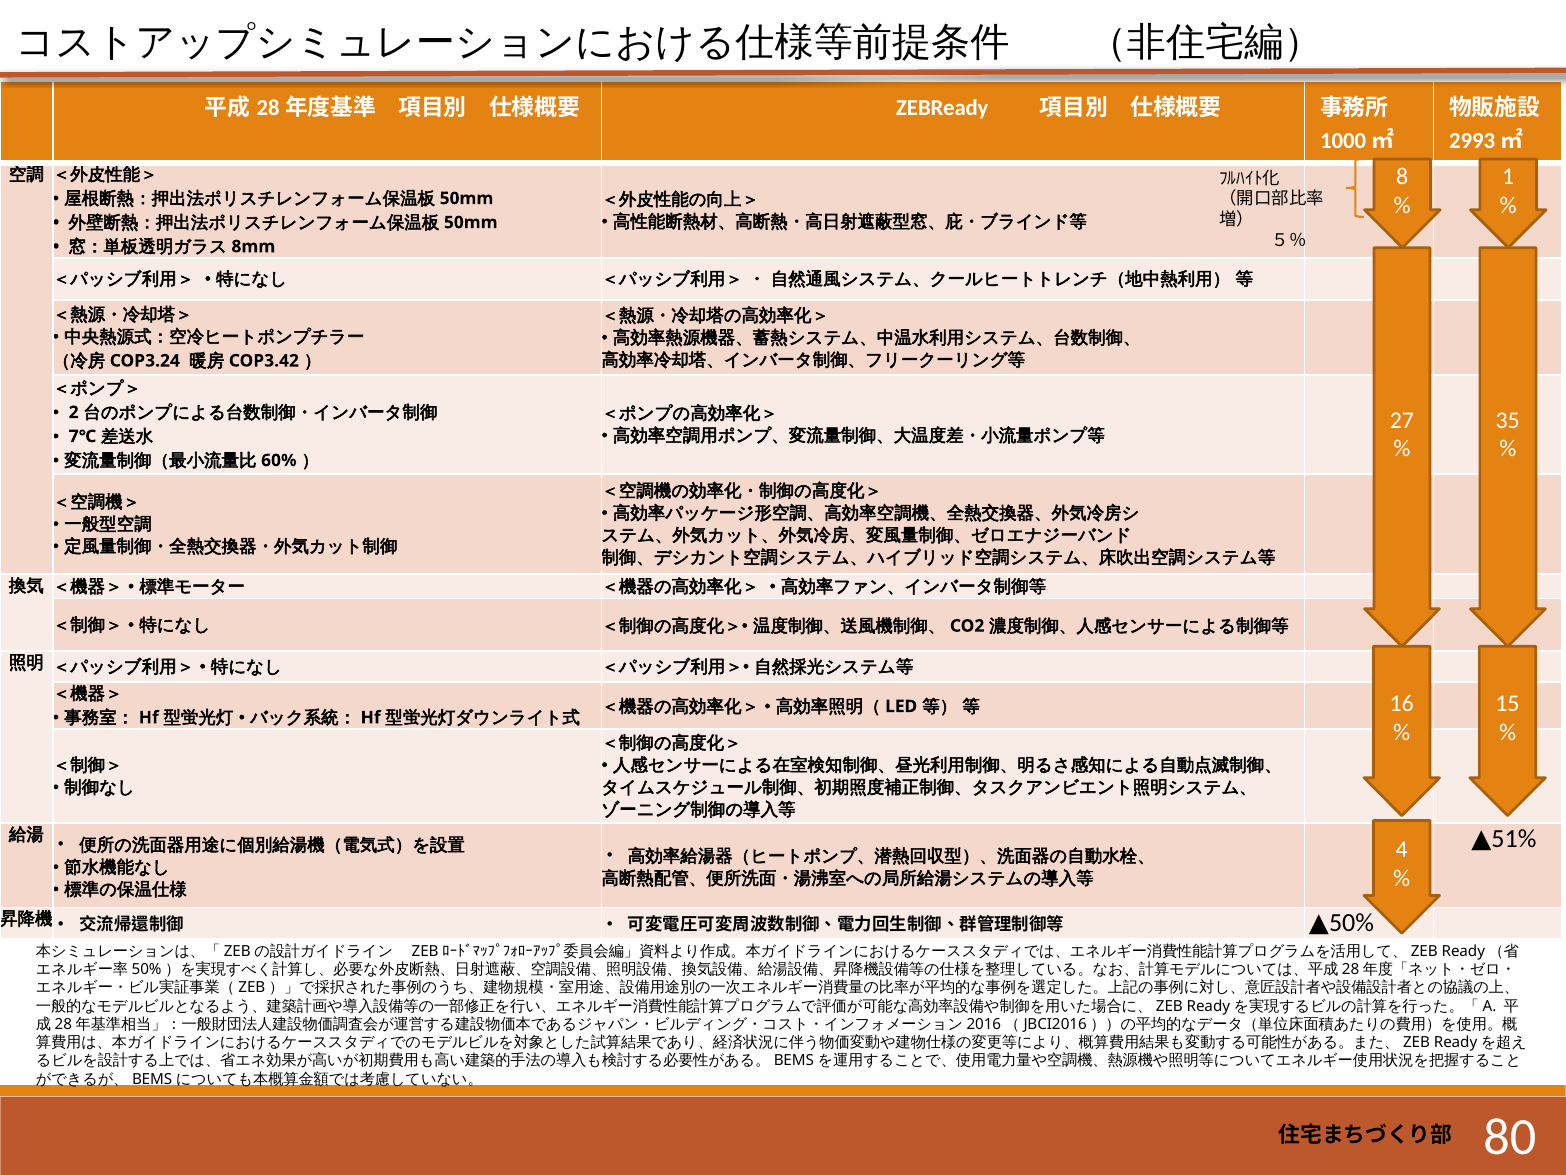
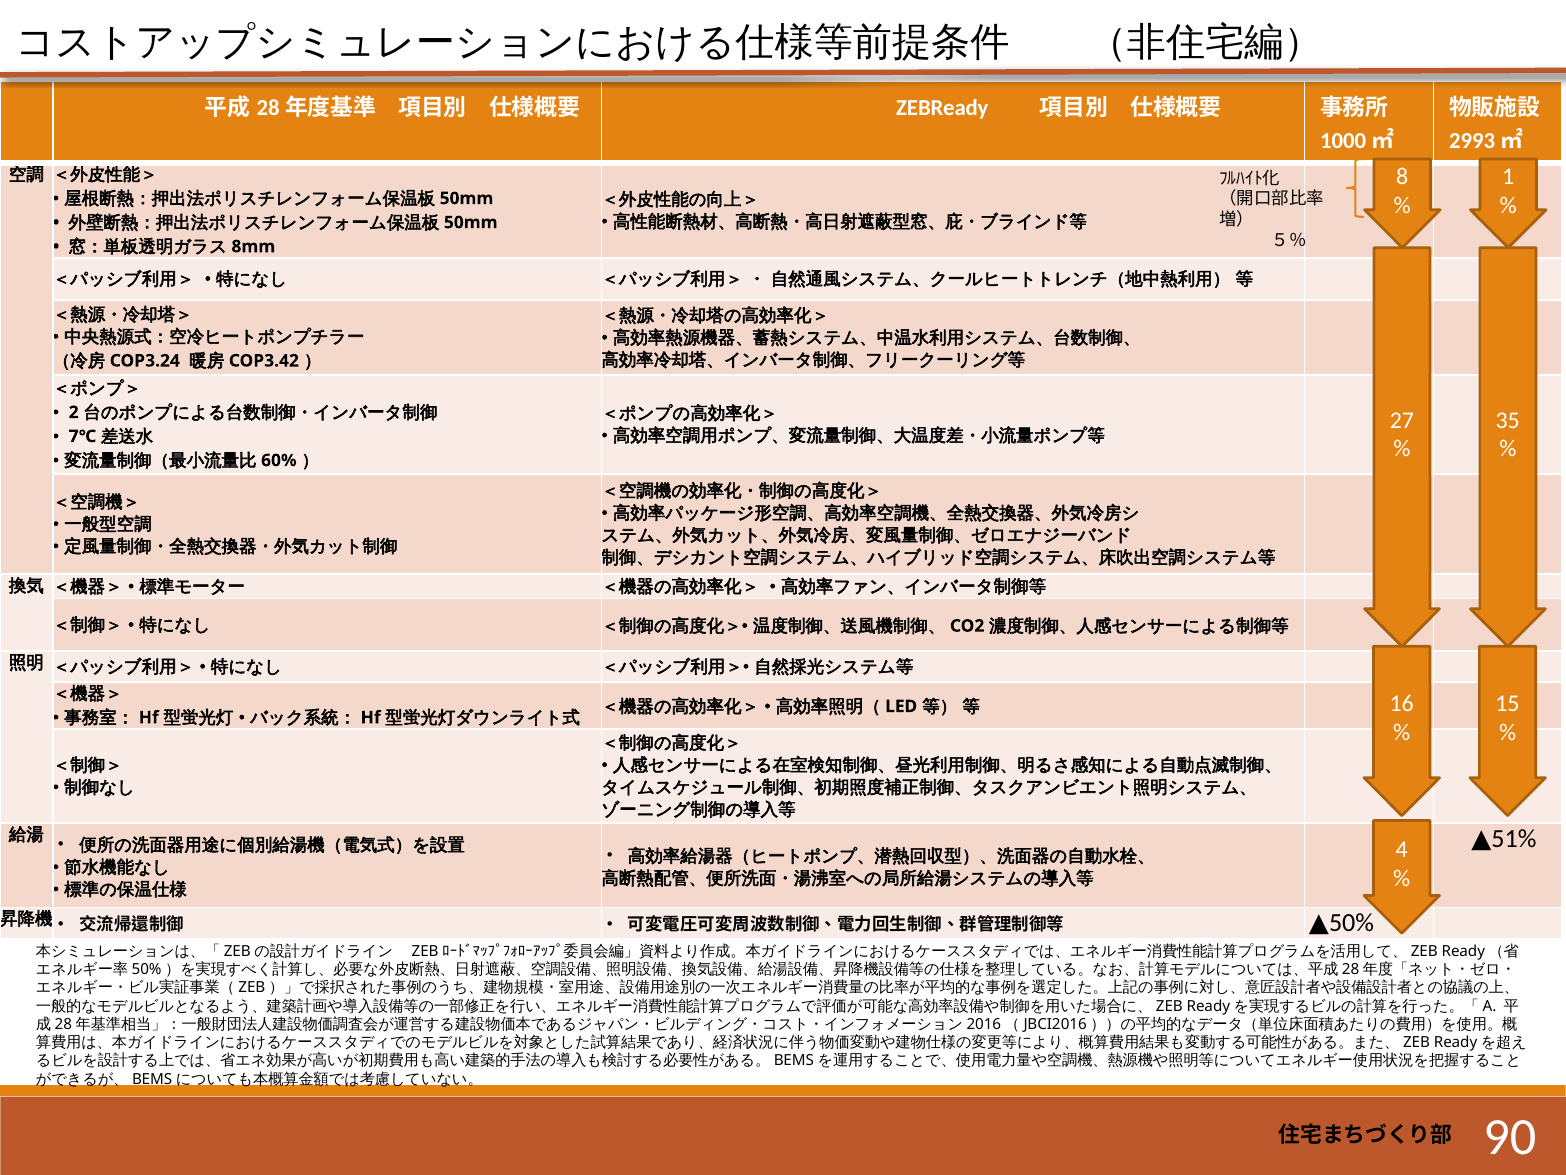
80: 80 -> 90
